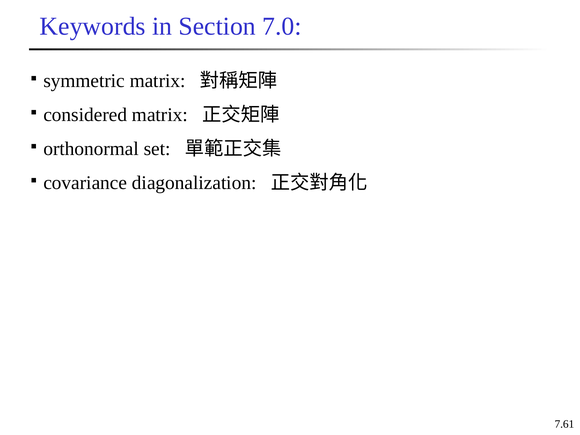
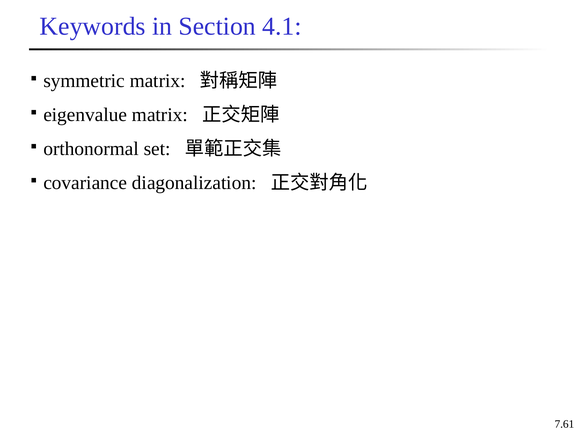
7.0: 7.0 -> 4.1
considered: considered -> eigenvalue
